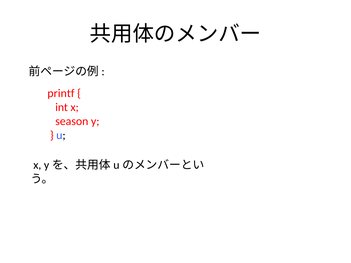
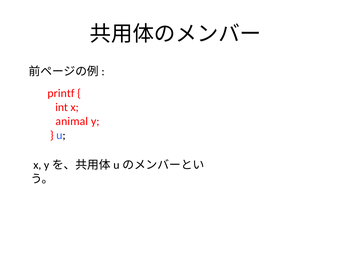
season: season -> animal
